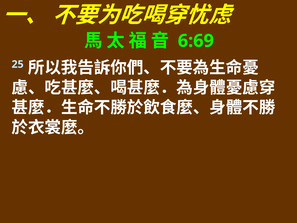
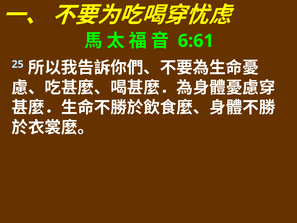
6:69: 6:69 -> 6:61
